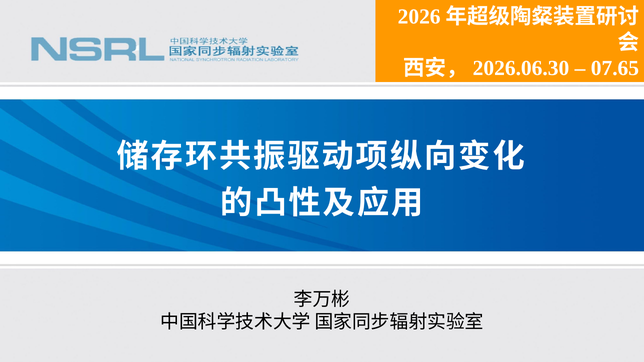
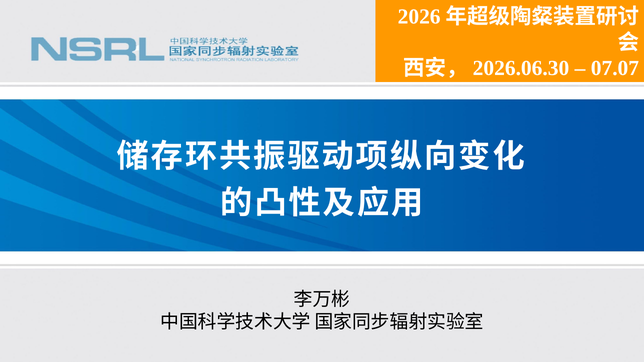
07.65: 07.65 -> 07.07
